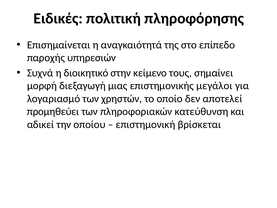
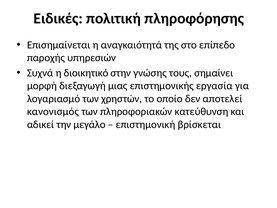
κείμενο: κείμενο -> γνώσης
μεγάλοι: μεγάλοι -> εργασία
προμηθεύει: προμηθεύει -> κανονισμός
οποίου: οποίου -> μεγάλο
